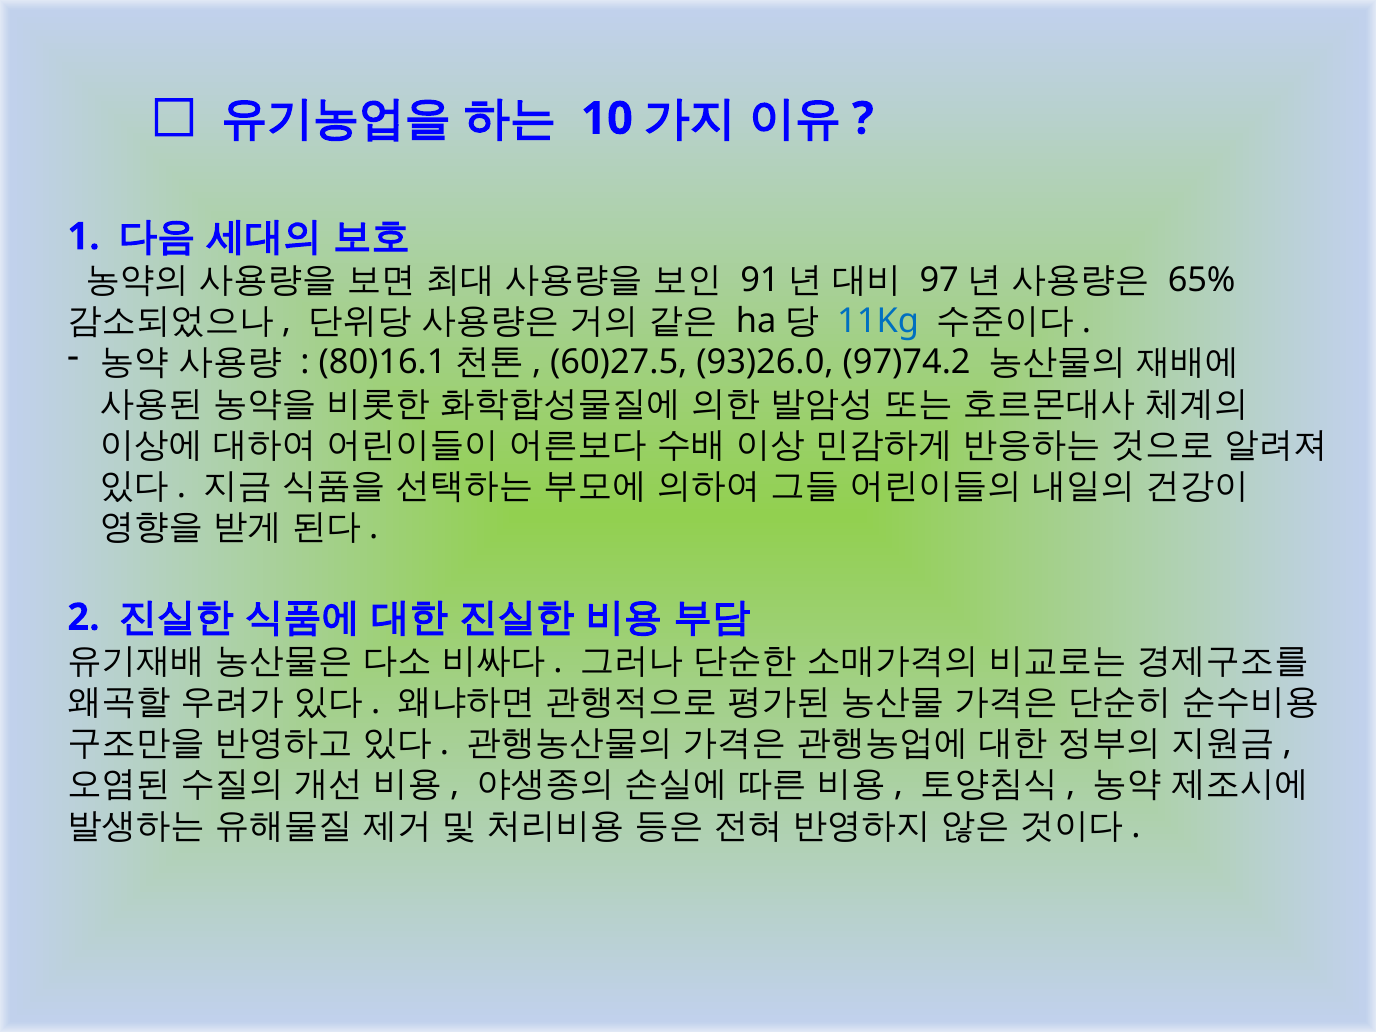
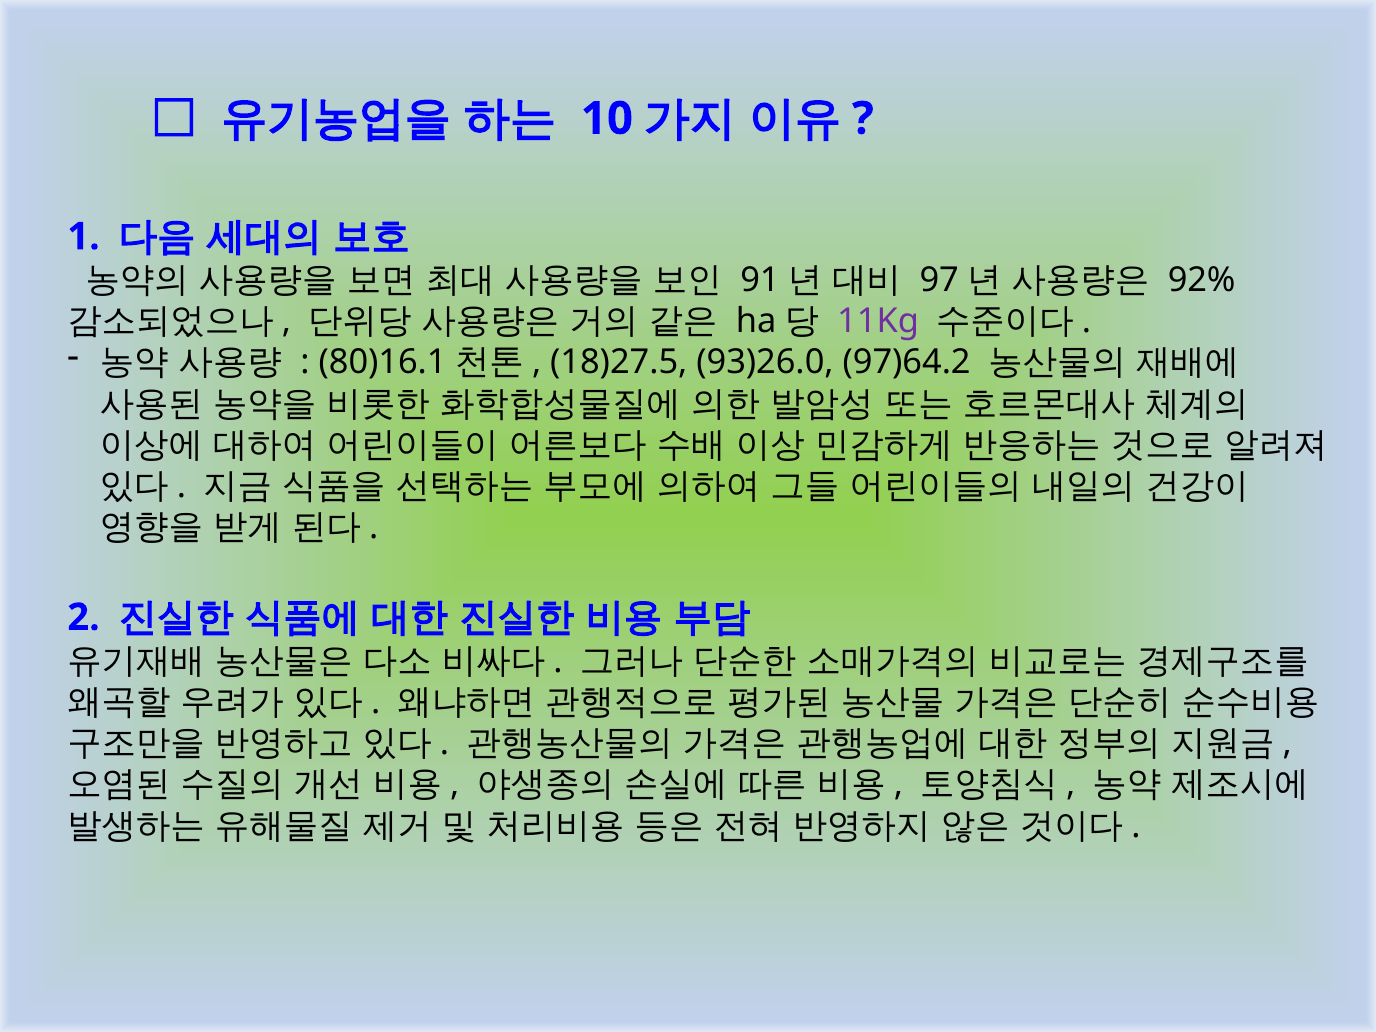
65%: 65% -> 92%
11Kg colour: blue -> purple
60)27.5: 60)27.5 -> 18)27.5
97)74.2: 97)74.2 -> 97)64.2
